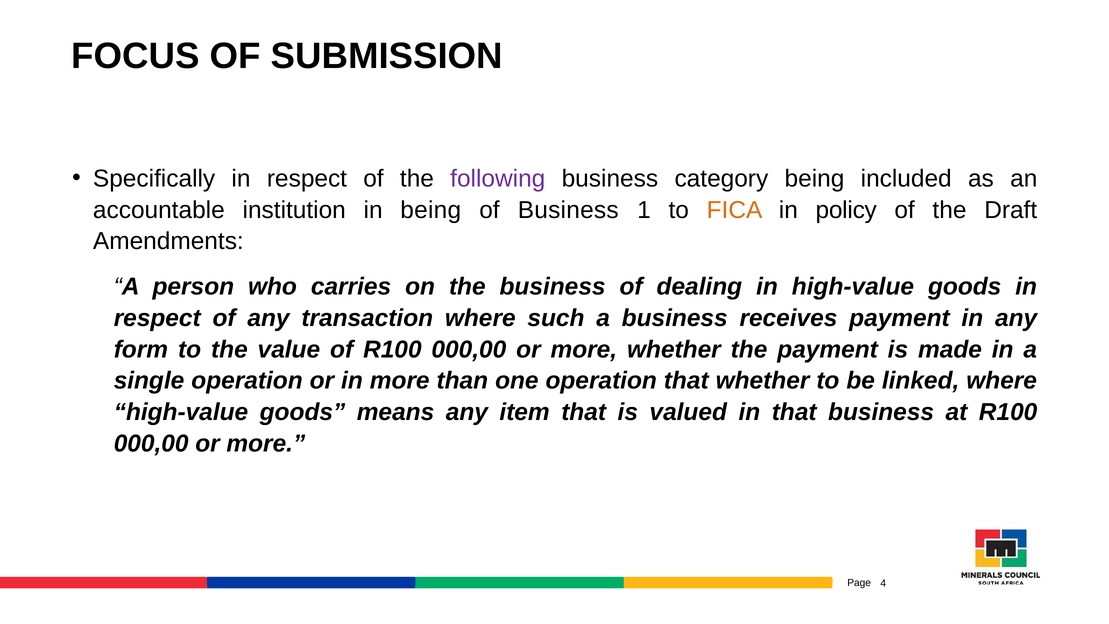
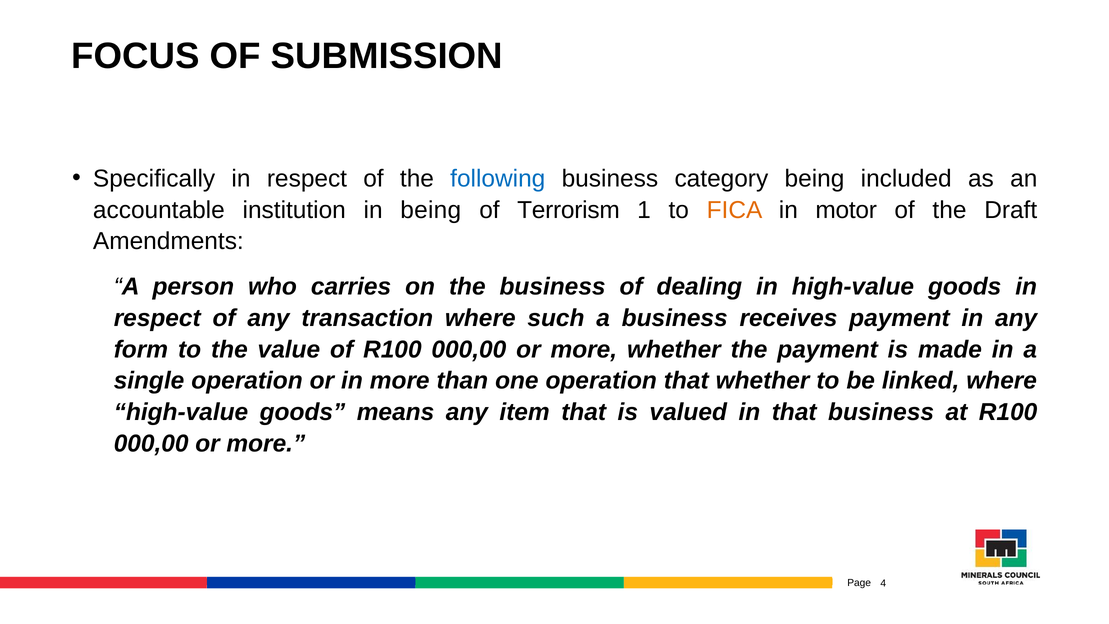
following colour: purple -> blue
of Business: Business -> Terrorism
policy: policy -> motor
